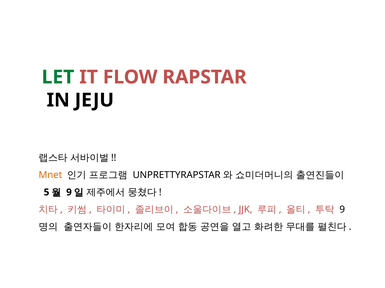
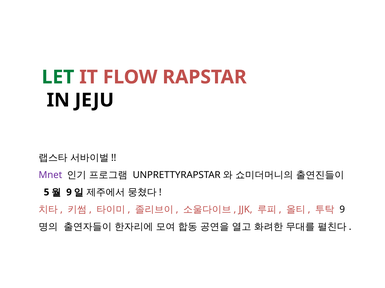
Mnet colour: orange -> purple
